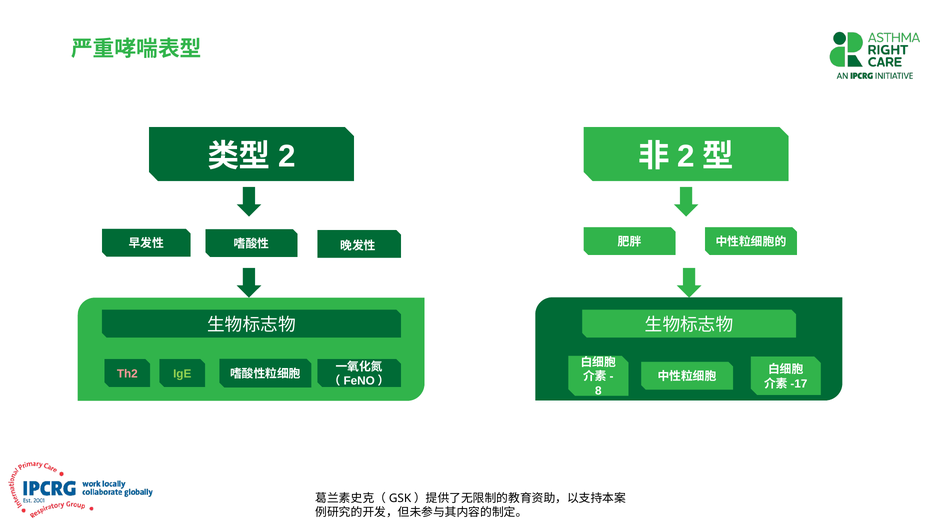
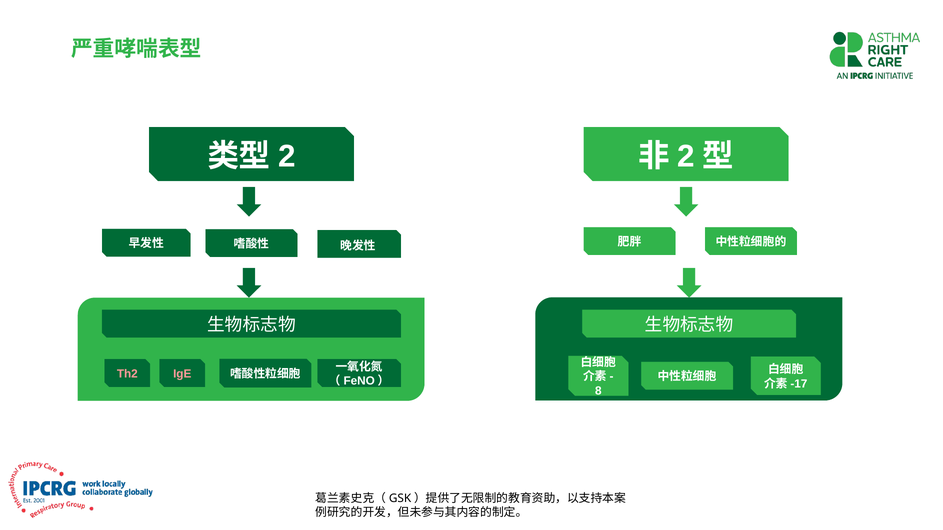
IgE colour: light green -> pink
